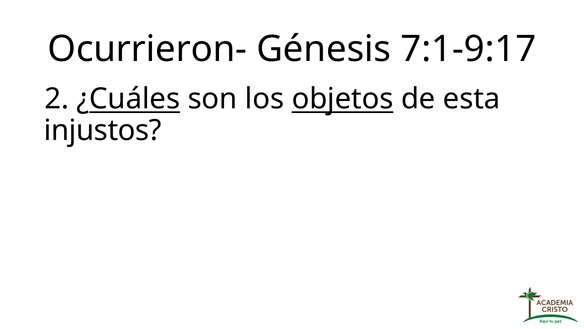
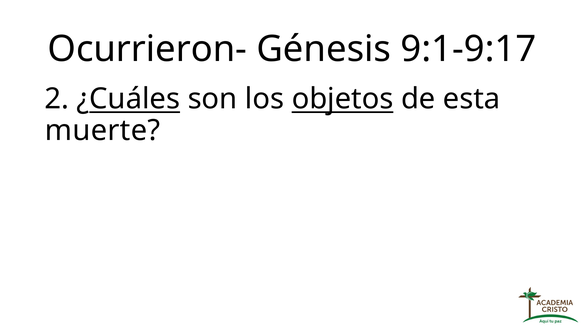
7:1-9:17: 7:1-9:17 -> 9:1-9:17
injustos: injustos -> muerte
